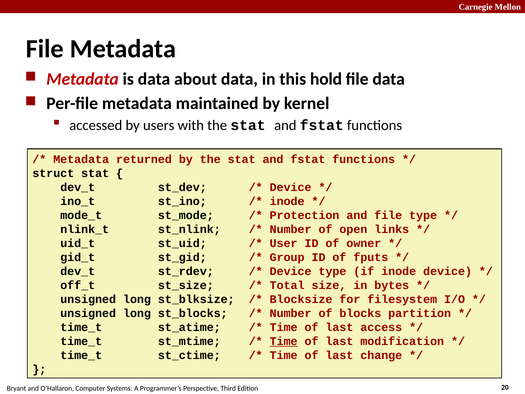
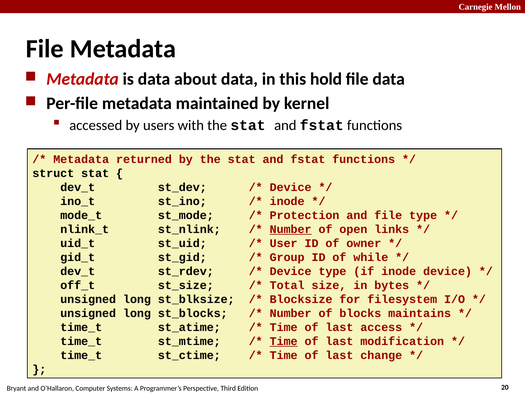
Number at (291, 229) underline: none -> present
fputs: fputs -> while
partition: partition -> maintains
